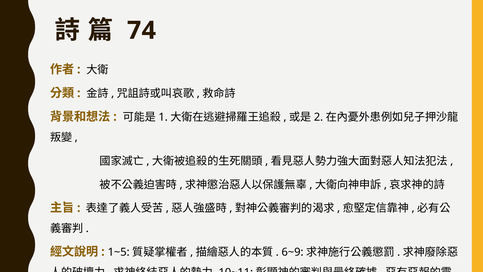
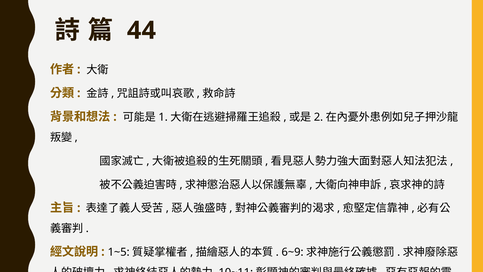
74: 74 -> 44
